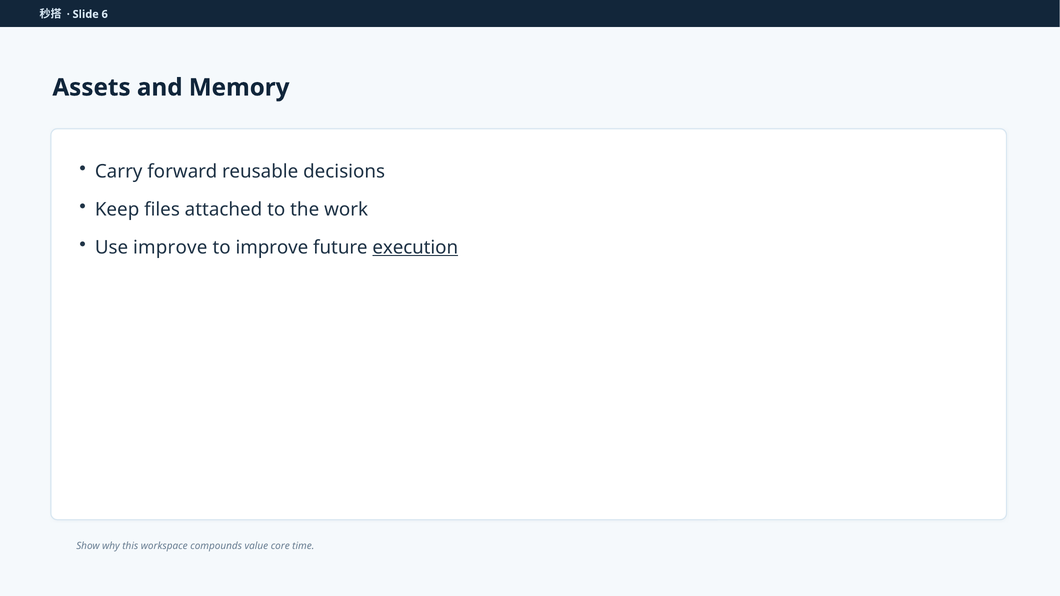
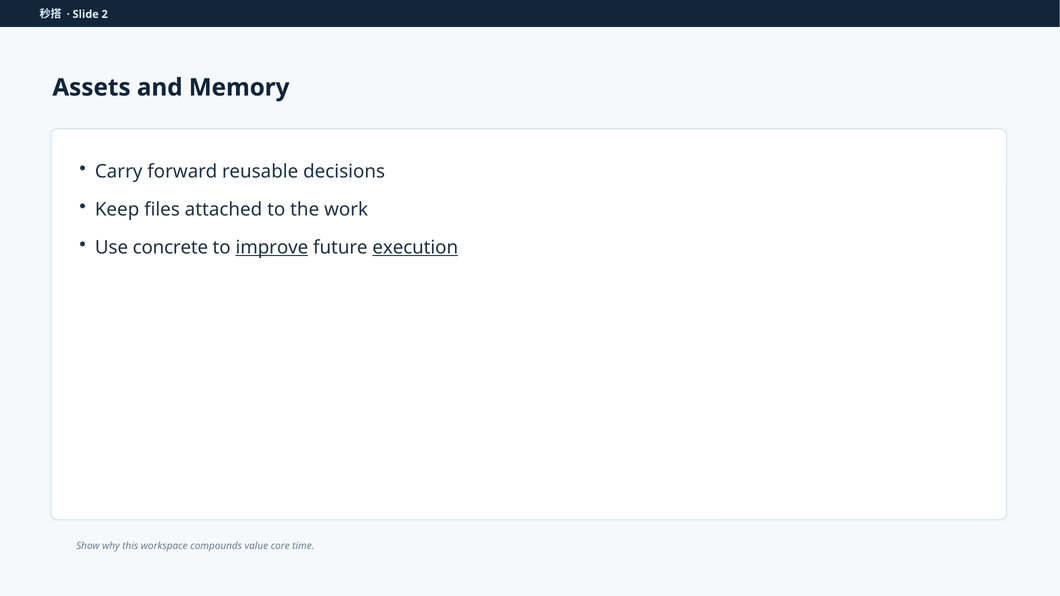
6: 6 -> 2
Use improve: improve -> concrete
improve at (272, 248) underline: none -> present
